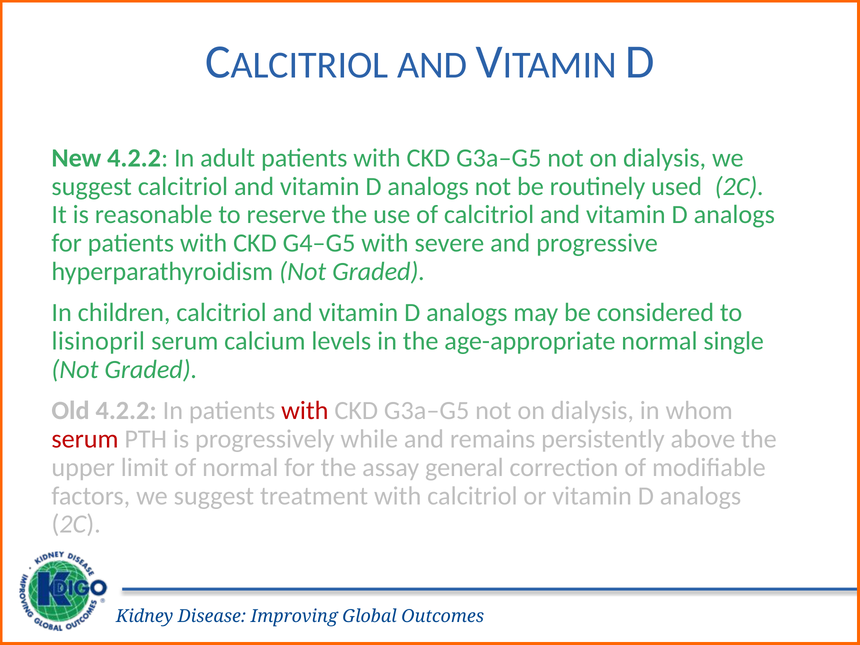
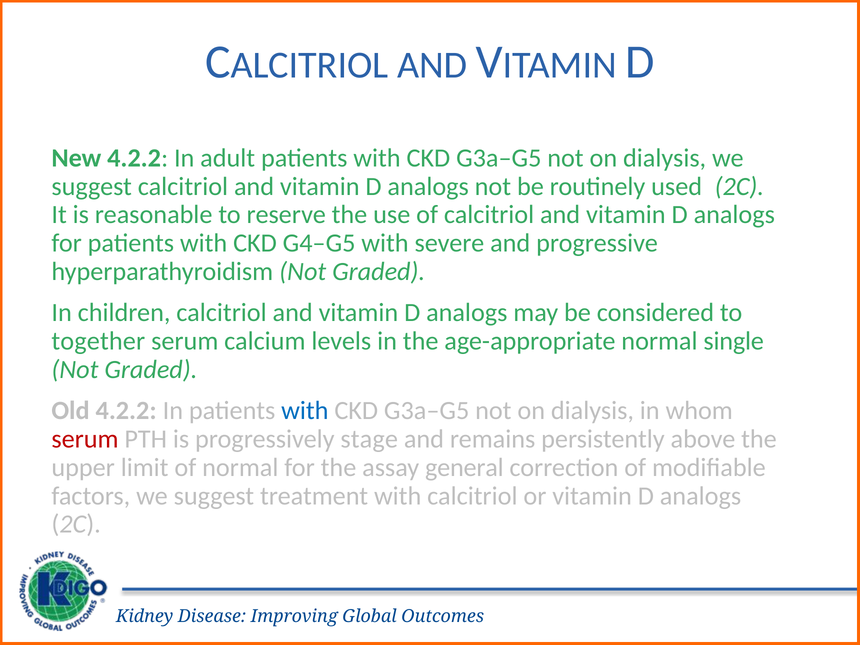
lisinopril: lisinopril -> together
with at (305, 411) colour: red -> blue
while: while -> stage
